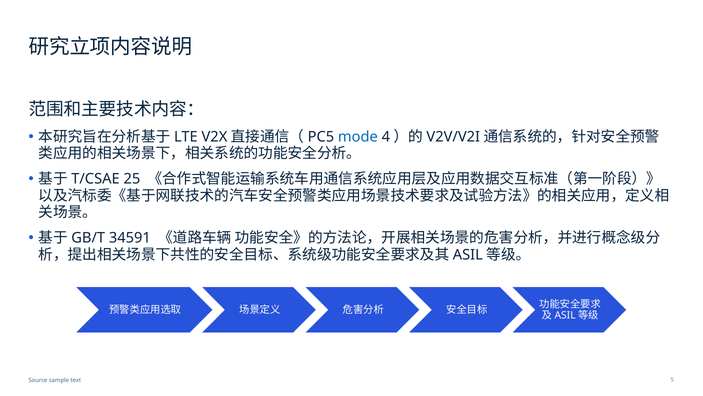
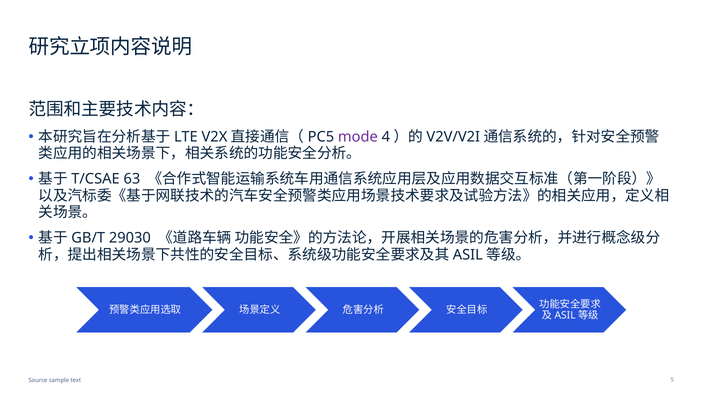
mode colour: blue -> purple
25: 25 -> 63
34591: 34591 -> 29030
